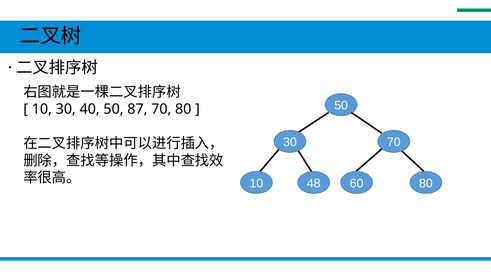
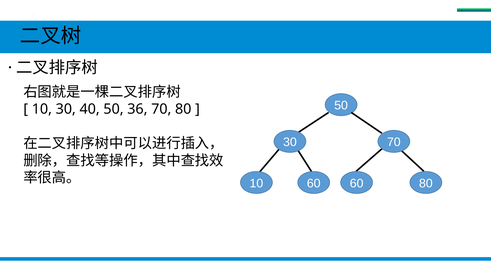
87: 87 -> 36
10 48: 48 -> 60
